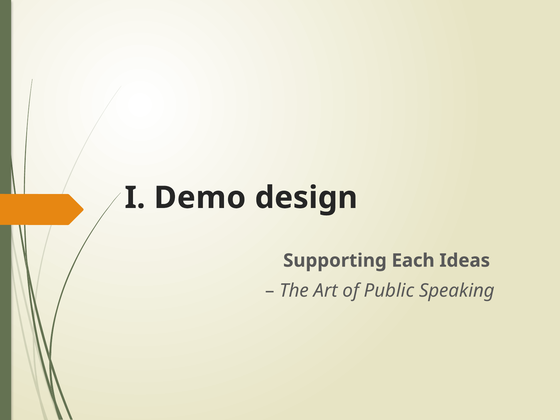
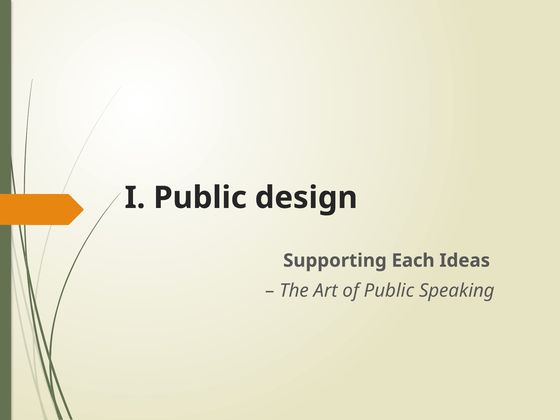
I Demo: Demo -> Public
